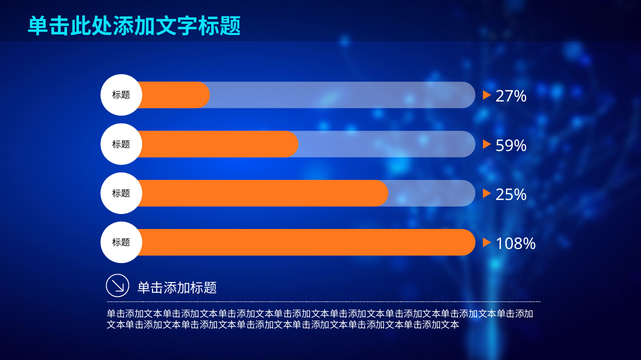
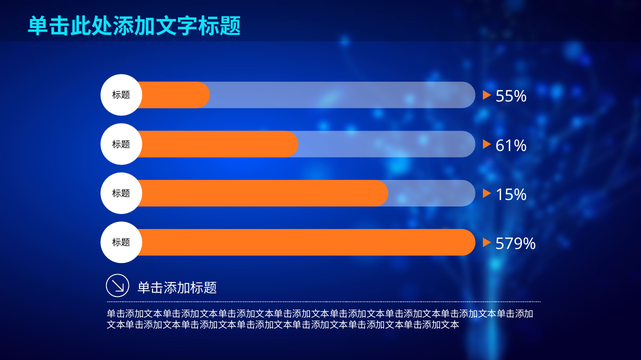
27%: 27% -> 55%
59%: 59% -> 61%
25%: 25% -> 15%
108%: 108% -> 579%
